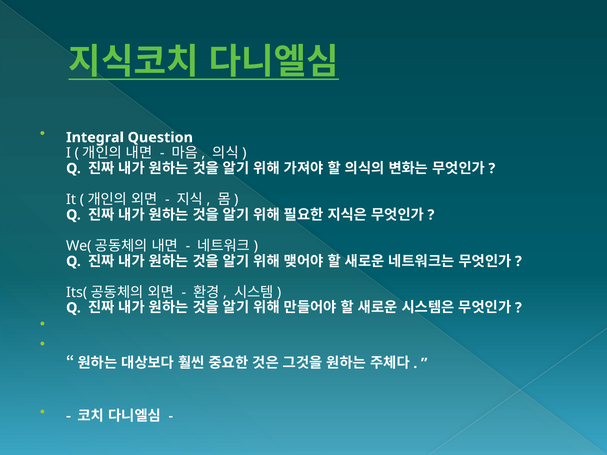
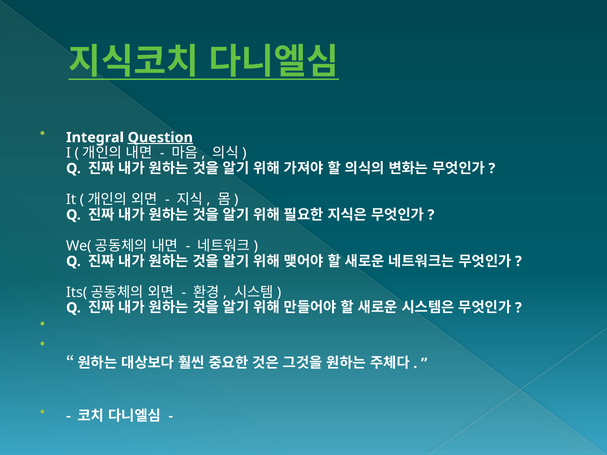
Question underline: none -> present
